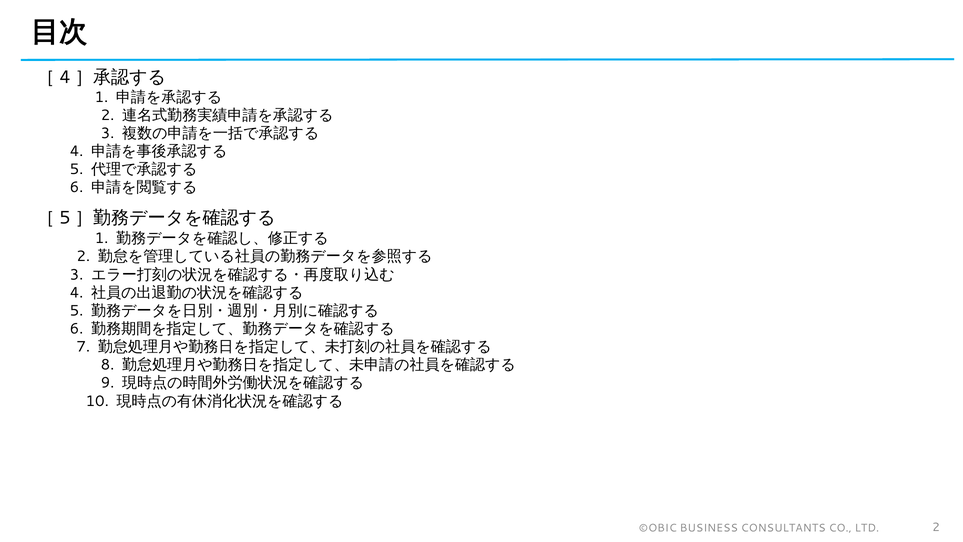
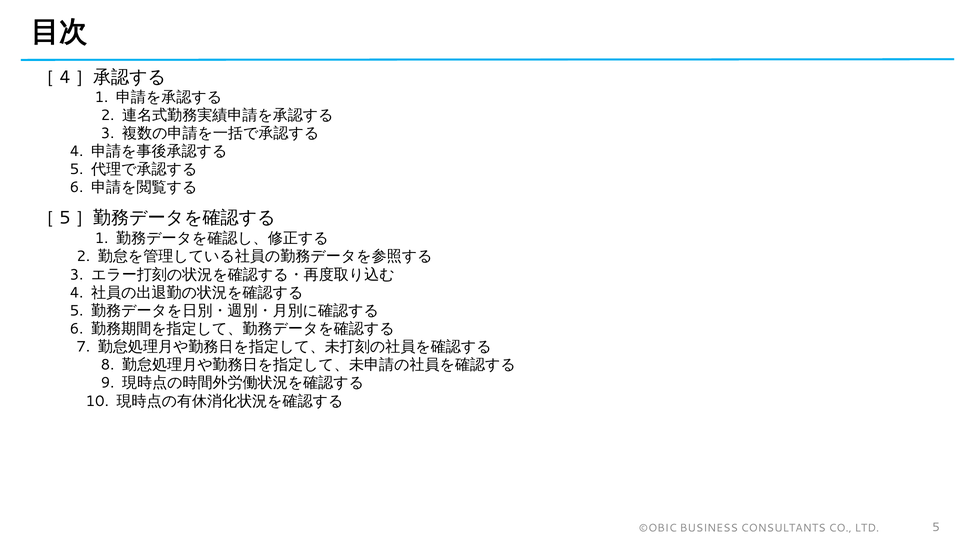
LTD 2: 2 -> 5
